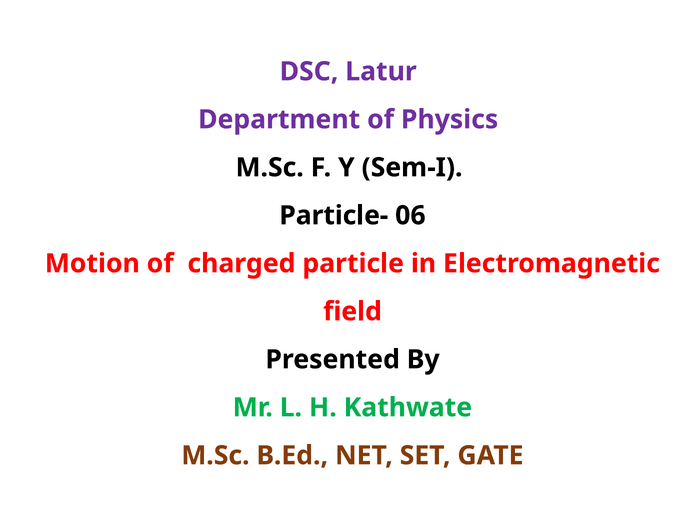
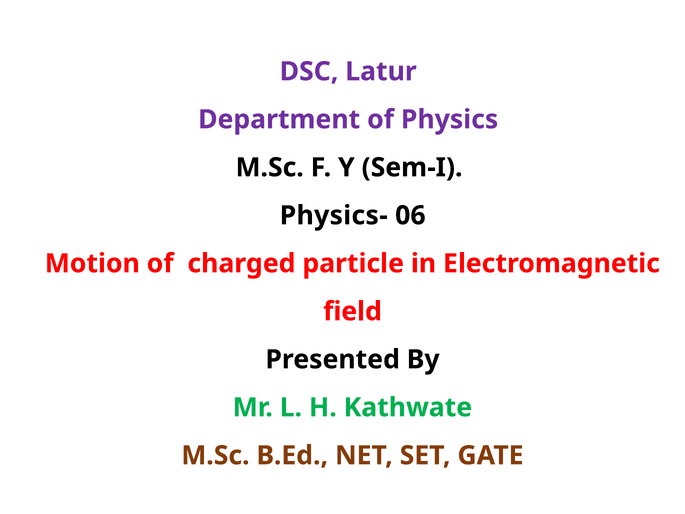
Particle-: Particle- -> Physics-
